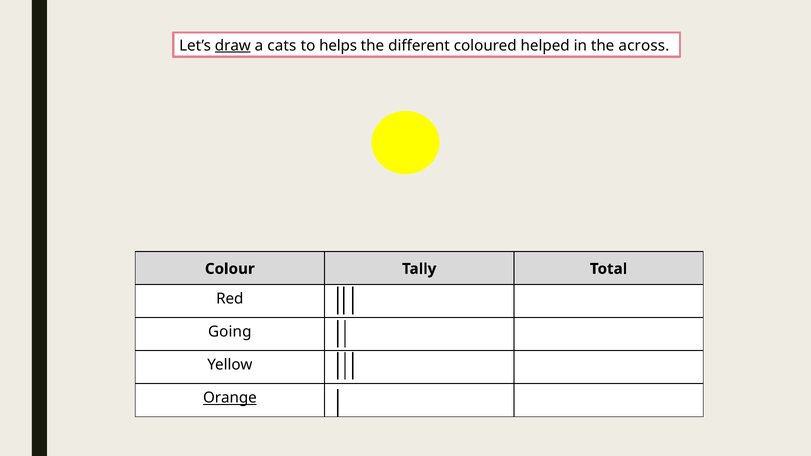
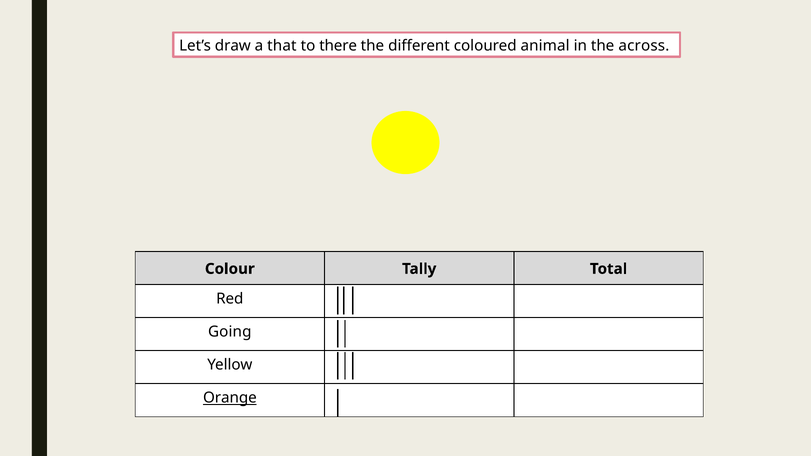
draw underline: present -> none
cats: cats -> that
helps: helps -> there
helped: helped -> animal
